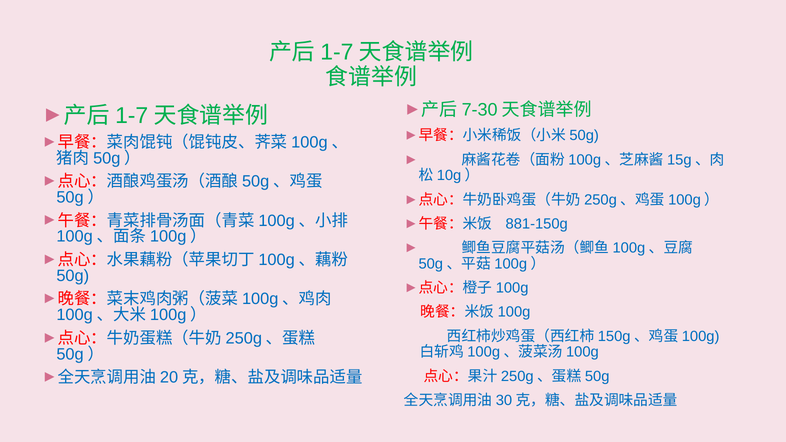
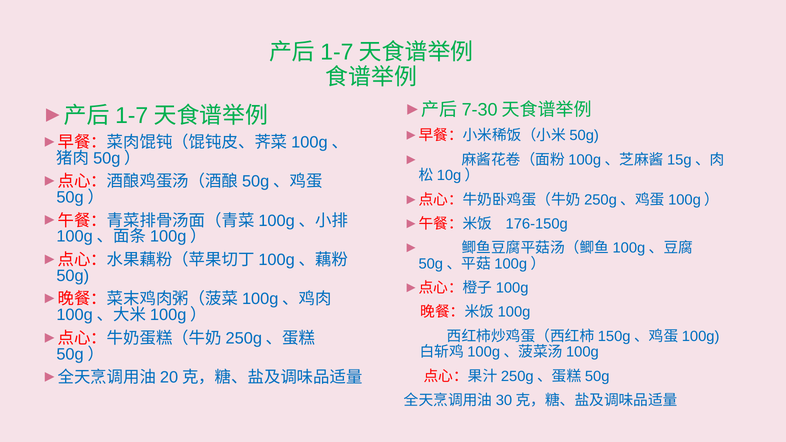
881-150g: 881-150g -> 176-150g
